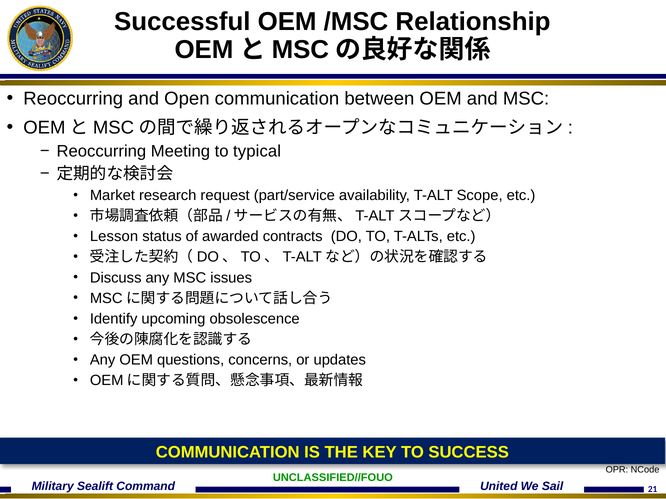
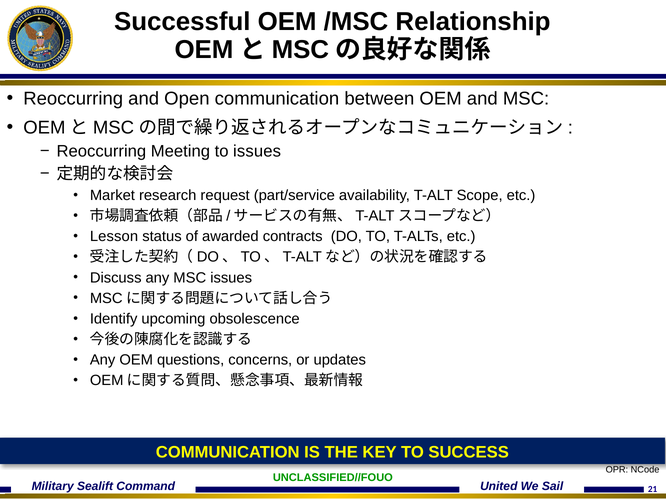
to typical: typical -> issues
